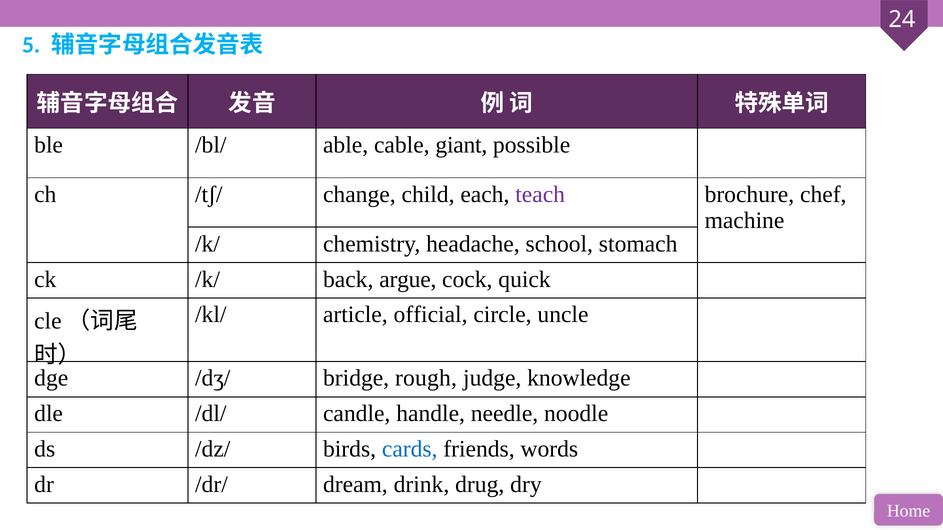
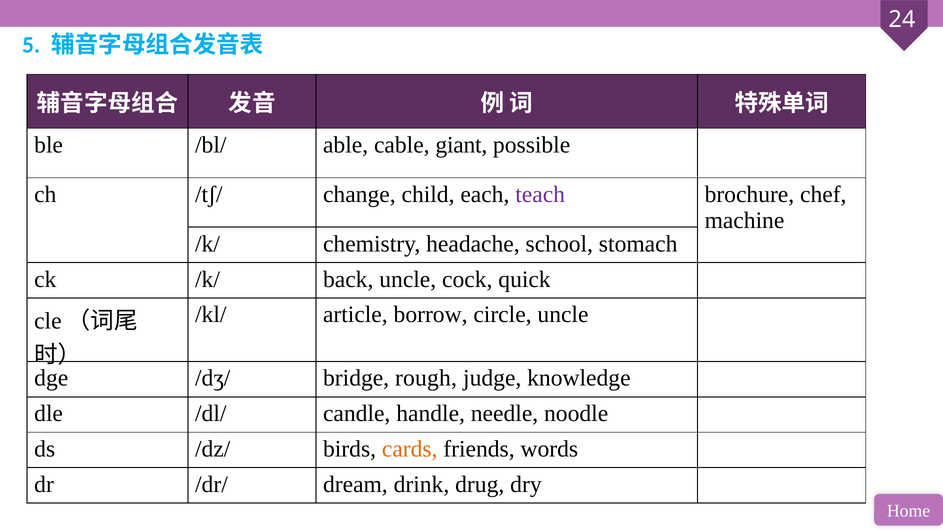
back argue: argue -> uncle
official: official -> borrow
cards colour: blue -> orange
